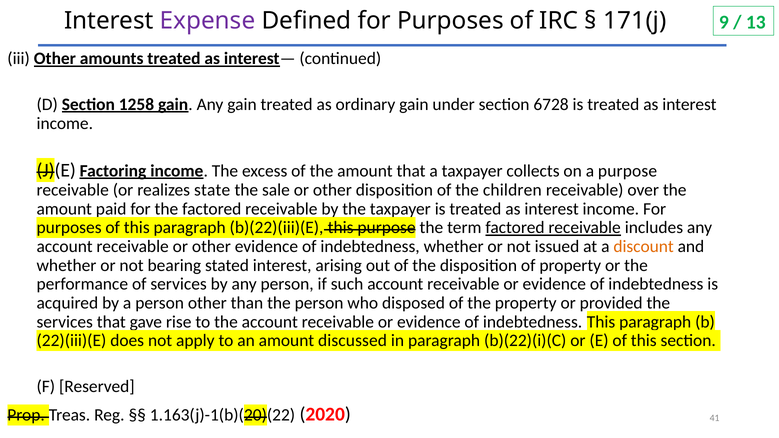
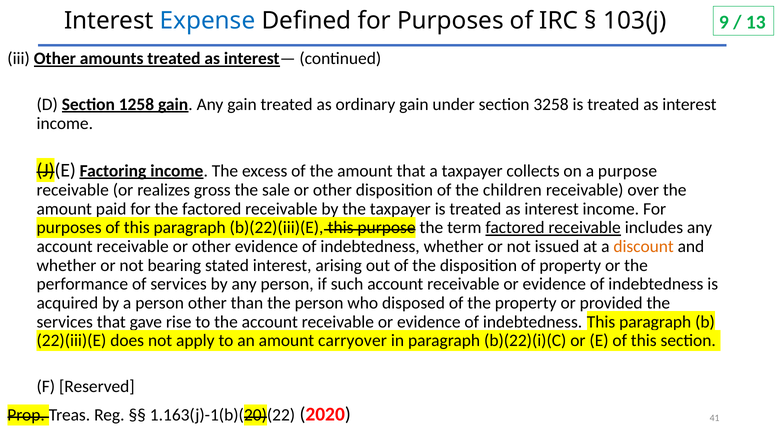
Expense colour: purple -> blue
171(j: 171(j -> 103(j
6728: 6728 -> 3258
state: state -> gross
discussed: discussed -> carryover
